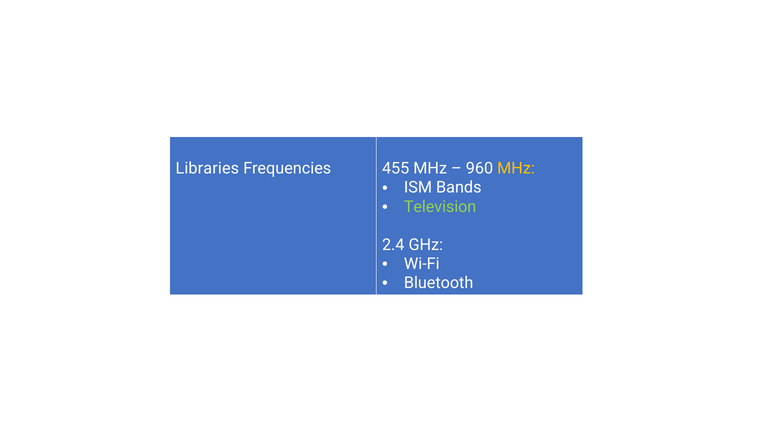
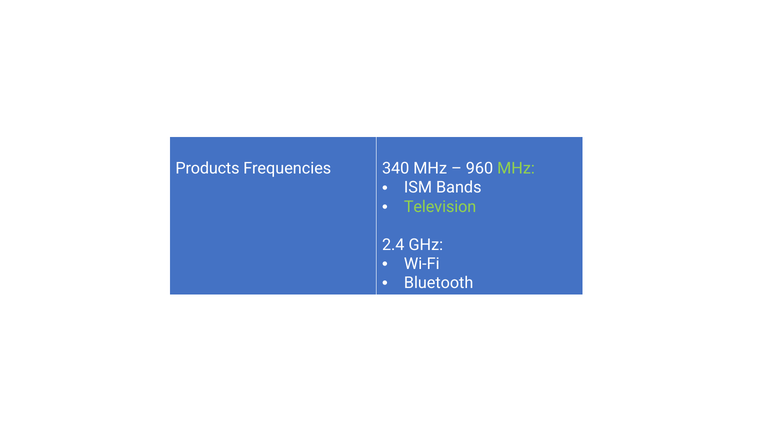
Libraries: Libraries -> Products
455: 455 -> 340
MHz at (516, 168) colour: yellow -> light green
